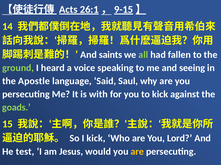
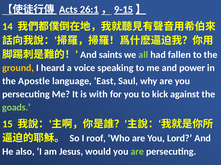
ground colour: light green -> yellow
seeing: seeing -> power
Said: Said -> East
I kick: kick -> roof
test: test -> also
are at (137, 152) colour: yellow -> light green
